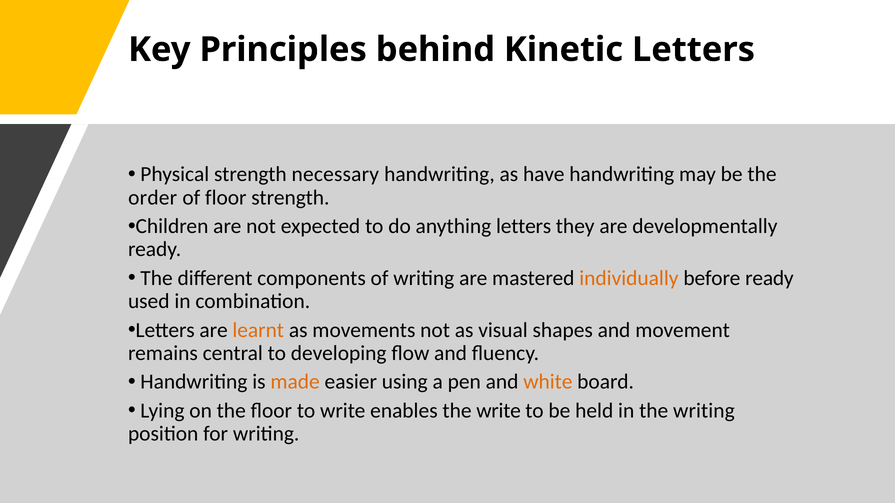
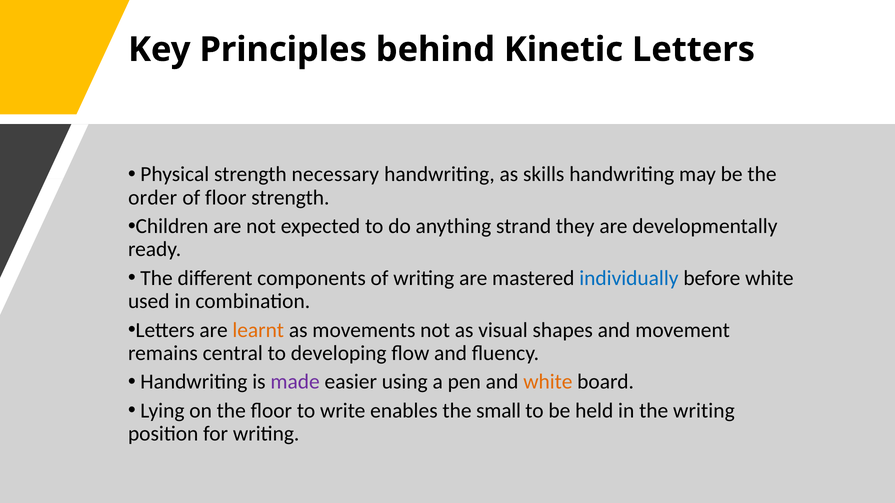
have: have -> skills
anything letters: letters -> strand
individually colour: orange -> blue
before ready: ready -> white
made colour: orange -> purple
the write: write -> small
